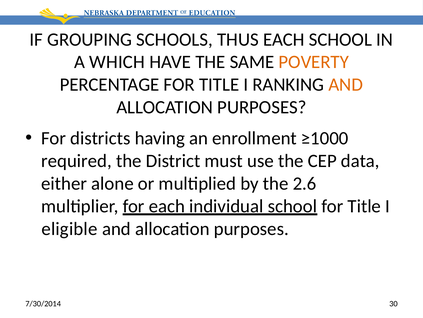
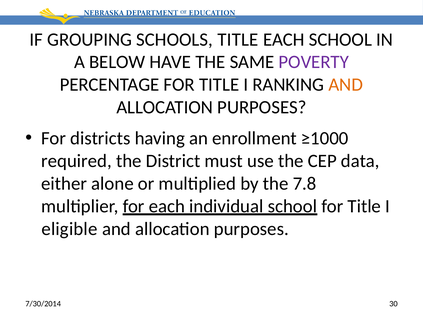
SCHOOLS THUS: THUS -> TITLE
WHICH: WHICH -> BELOW
POVERTY colour: orange -> purple
2.6: 2.6 -> 7.8
